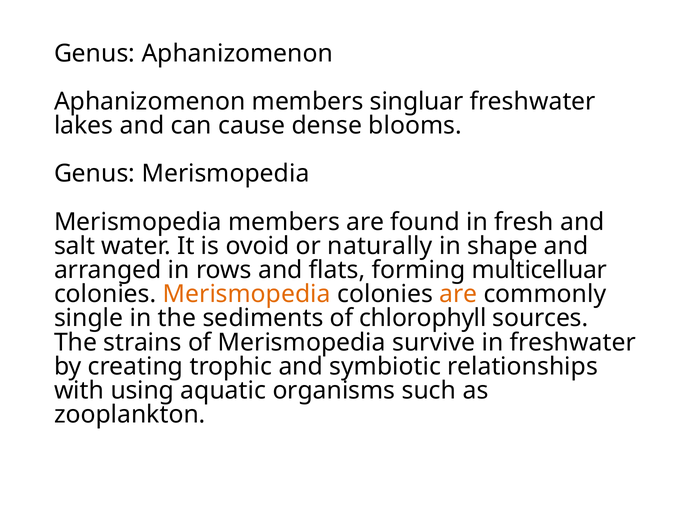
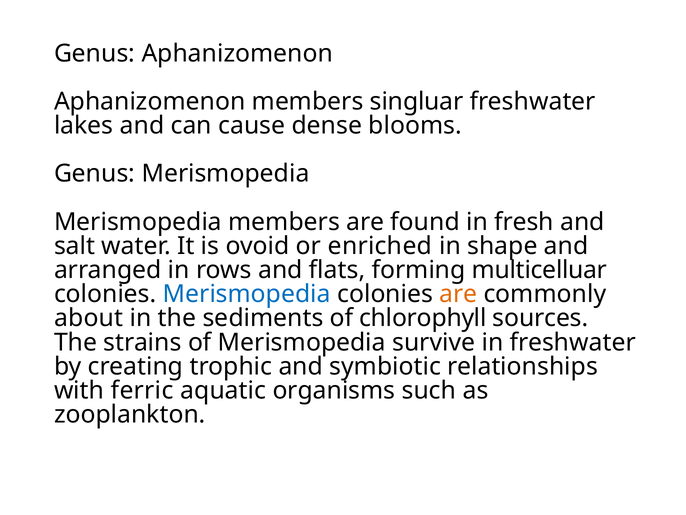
naturally: naturally -> enriched
Merismopedia at (247, 294) colour: orange -> blue
single: single -> about
using: using -> ferric
